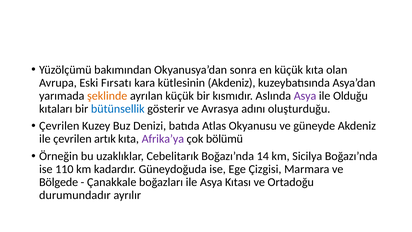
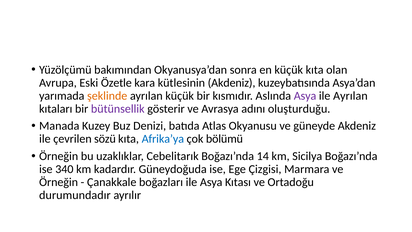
Fırsatı: Fırsatı -> Özetle
ile Olduğu: Olduğu -> Ayrılan
bütünsellik colour: blue -> purple
Çevrilen at (59, 126): Çevrilen -> Manada
artık: artık -> sözü
Afrika’ya colour: purple -> blue
110: 110 -> 340
Bölgede at (59, 182): Bölgede -> Örneğin
